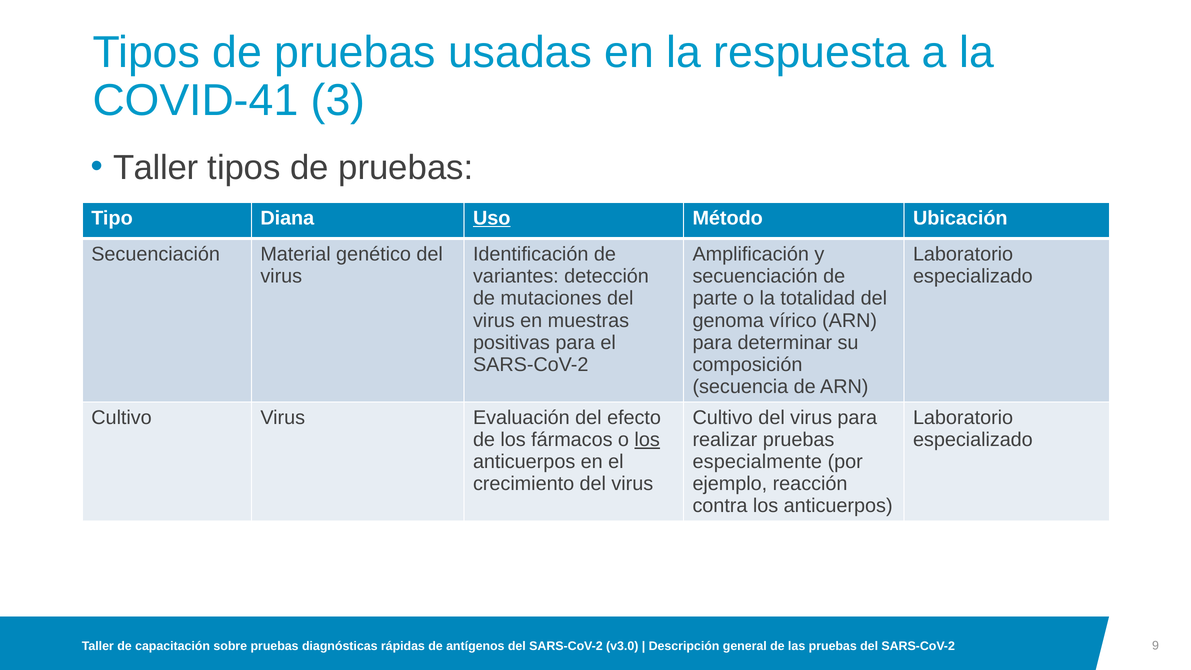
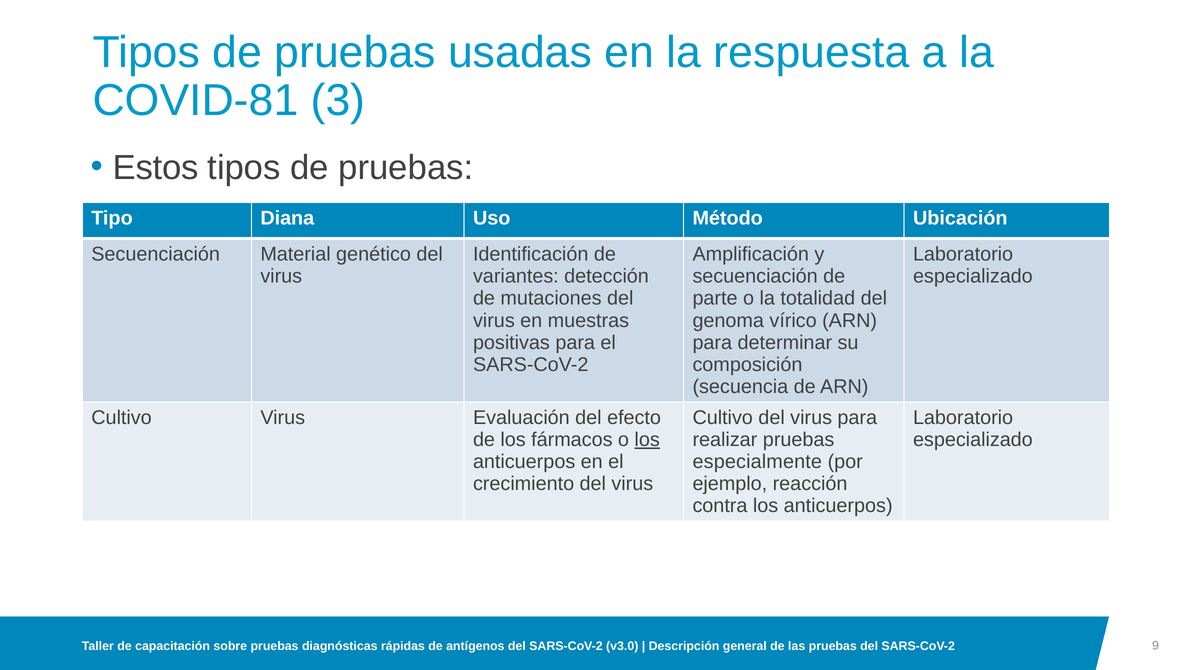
COVID-41: COVID-41 -> COVID-81
Taller at (156, 168): Taller -> Estos
Uso underline: present -> none
